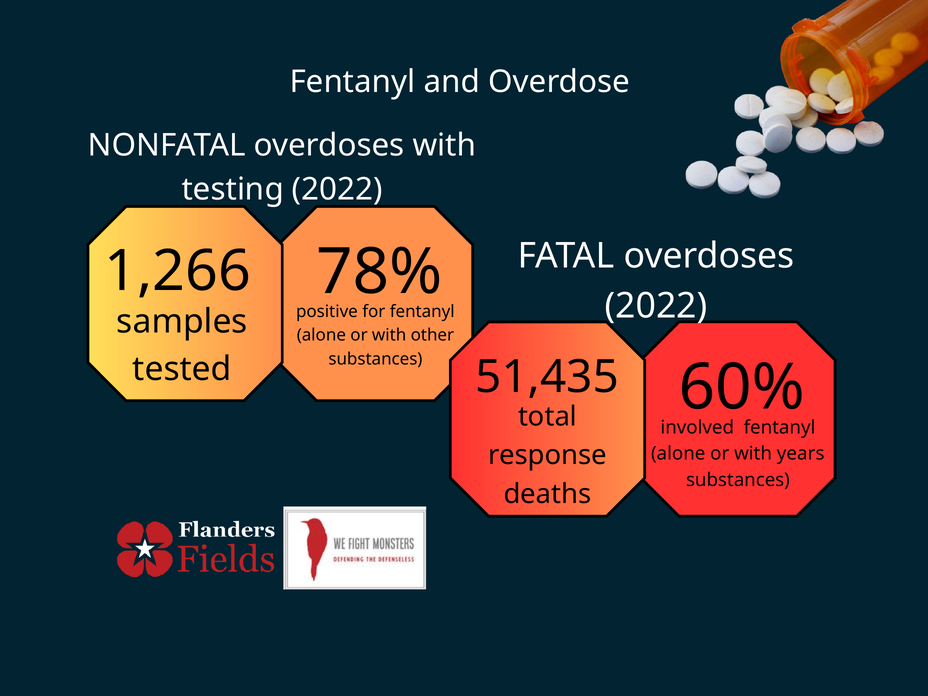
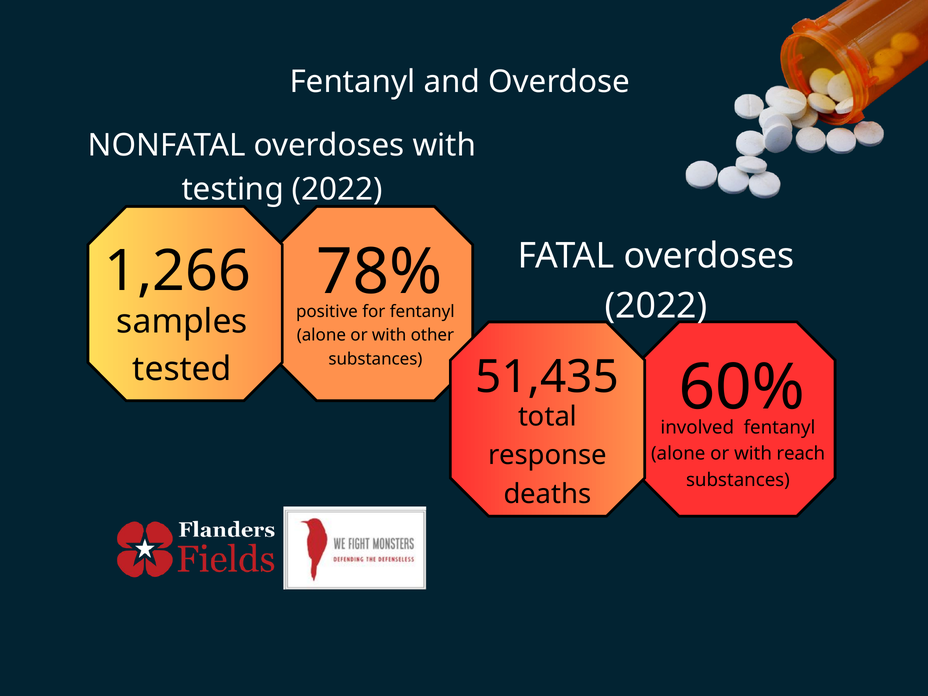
years: years -> reach
